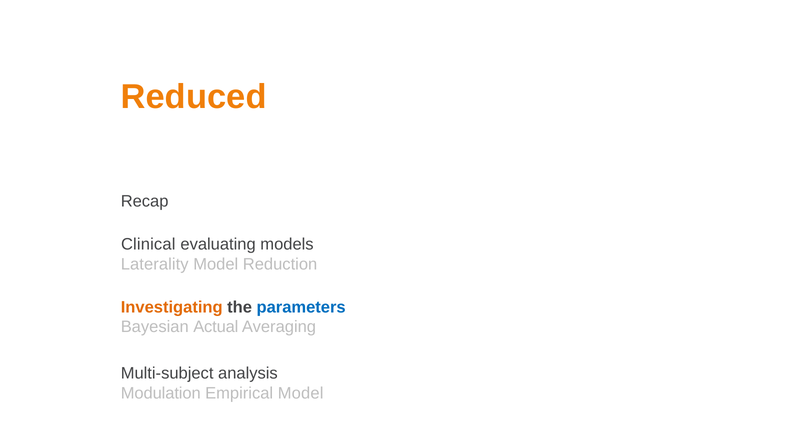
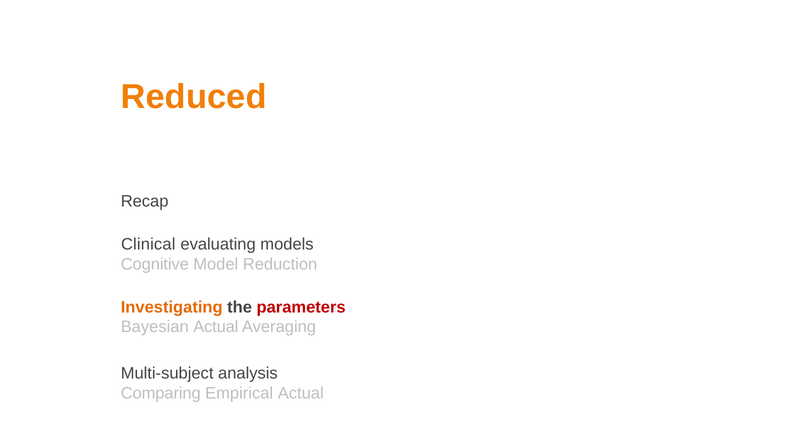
Laterality: Laterality -> Cognitive
parameters colour: blue -> red
Modulation: Modulation -> Comparing
Empirical Model: Model -> Actual
